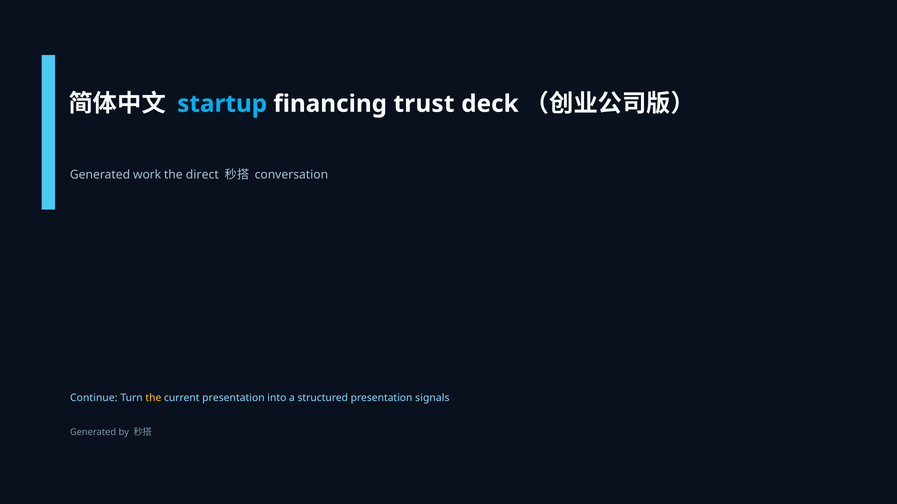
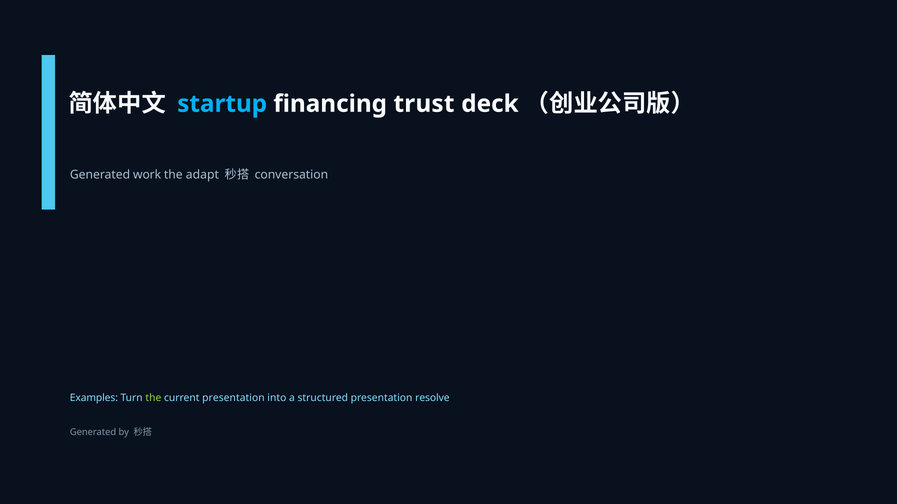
direct: direct -> adapt
Continue: Continue -> Examples
the at (153, 398) colour: yellow -> light green
signals: signals -> resolve
